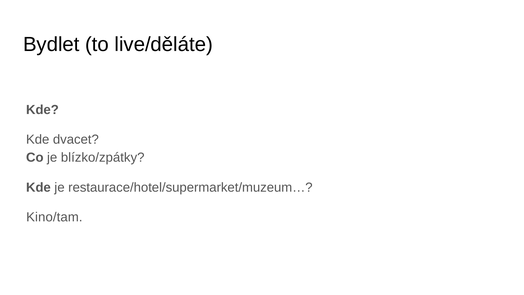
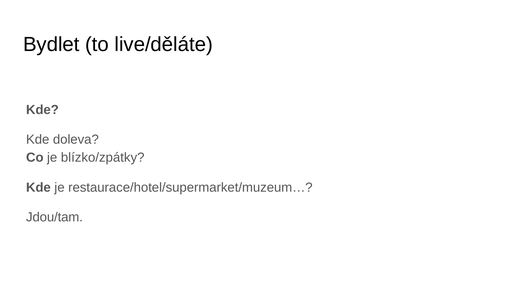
dvacet: dvacet -> doleva
Kino/tam: Kino/tam -> Jdou/tam
